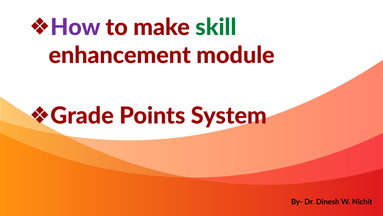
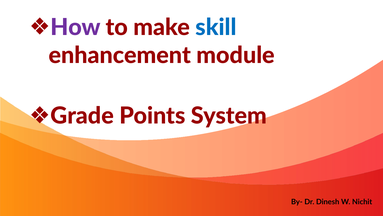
skill colour: green -> blue
